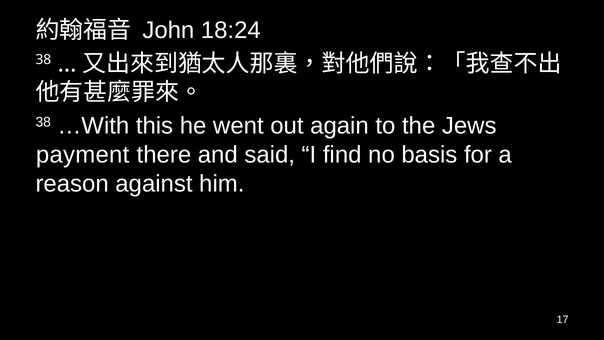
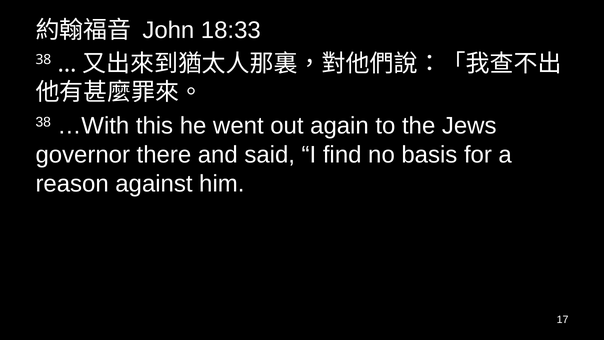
18:24: 18:24 -> 18:33
payment: payment -> governor
